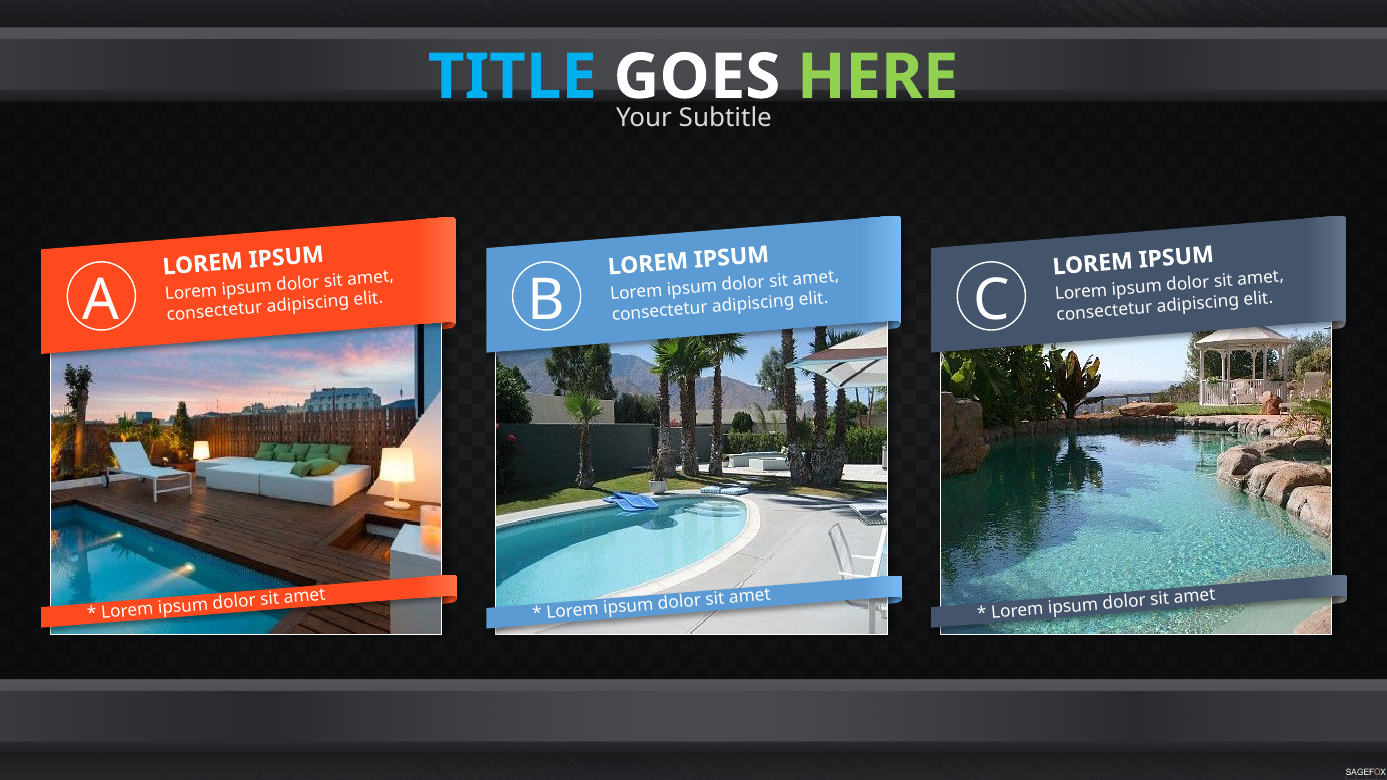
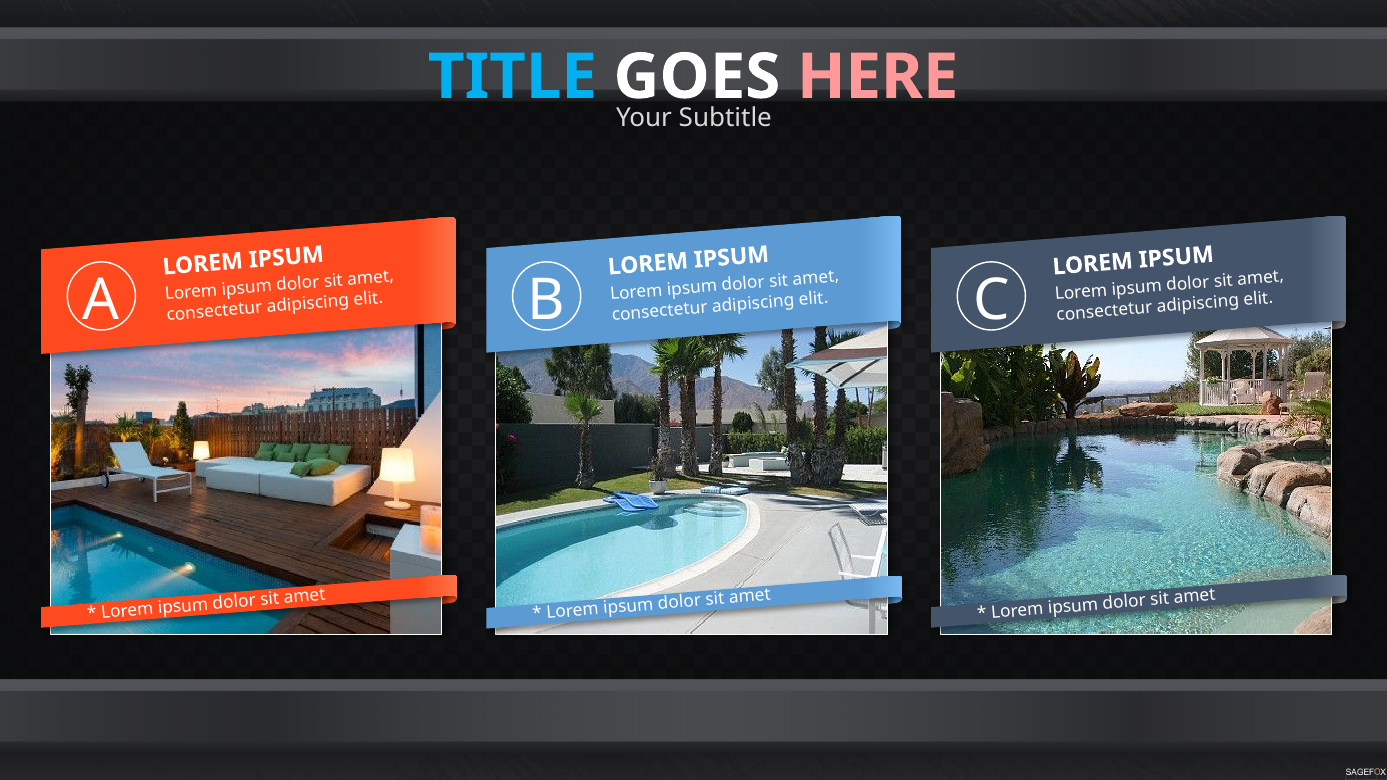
HERE colour: light green -> pink
